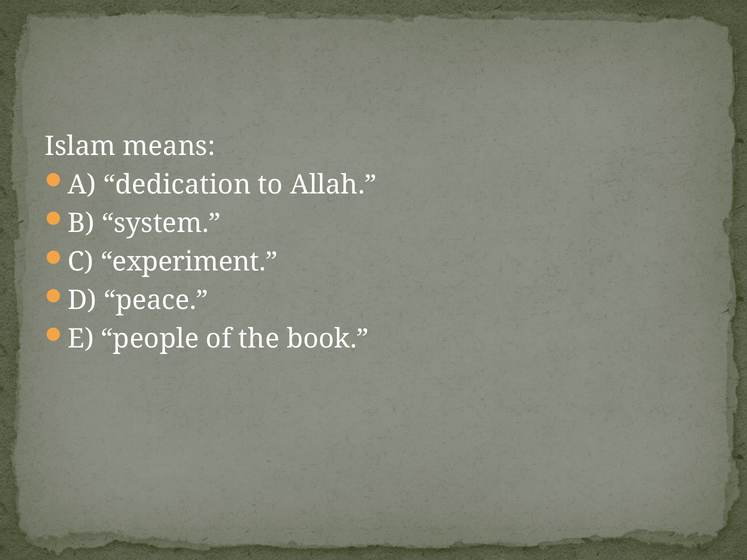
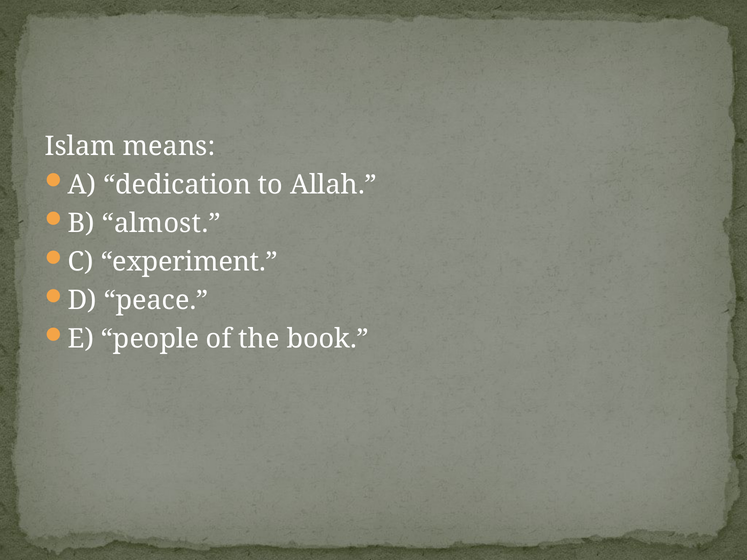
system: system -> almost
